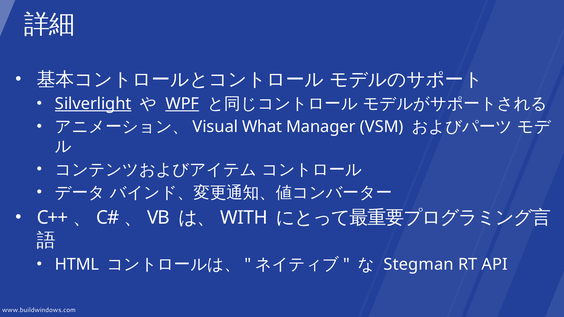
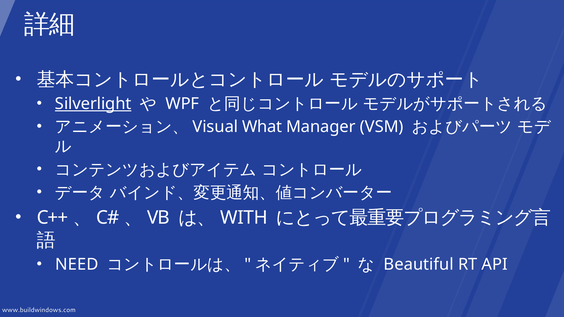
WPF underline: present -> none
HTML: HTML -> NEED
Stegman: Stegman -> Beautiful
